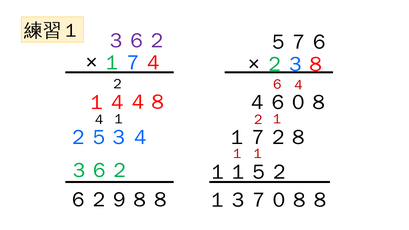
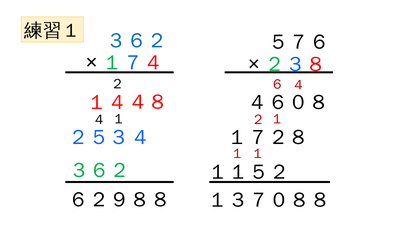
３６２ at (137, 41) colour: purple -> blue
